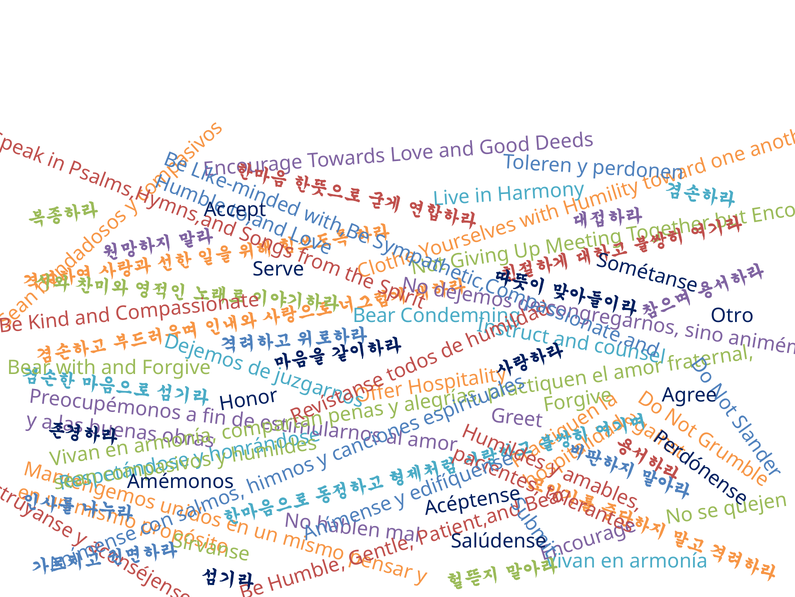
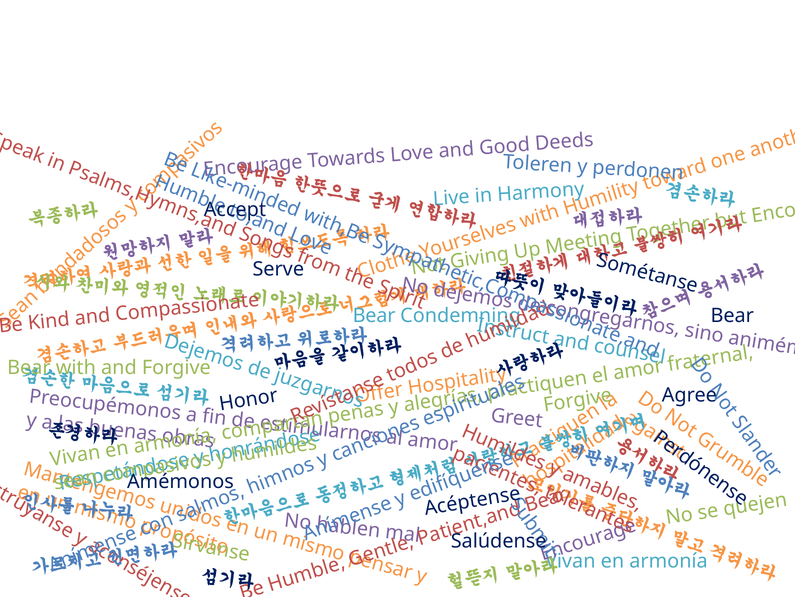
Otro at (732, 315): Otro -> Bear
